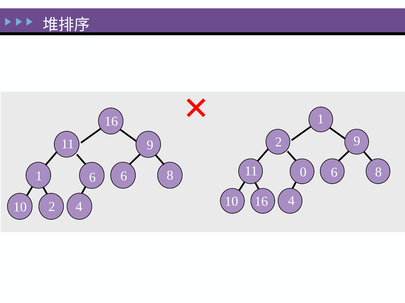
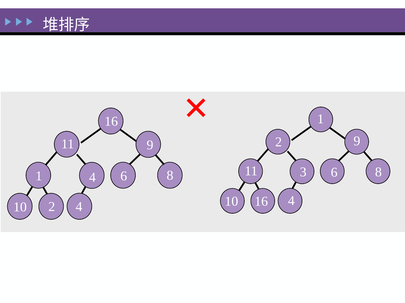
0: 0 -> 3
1 6: 6 -> 4
